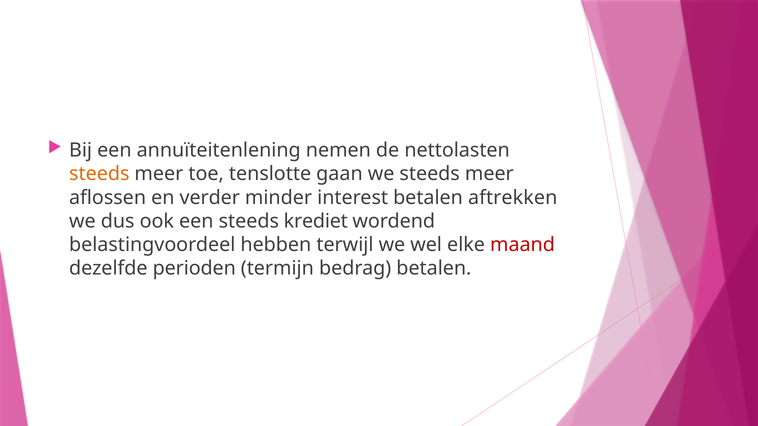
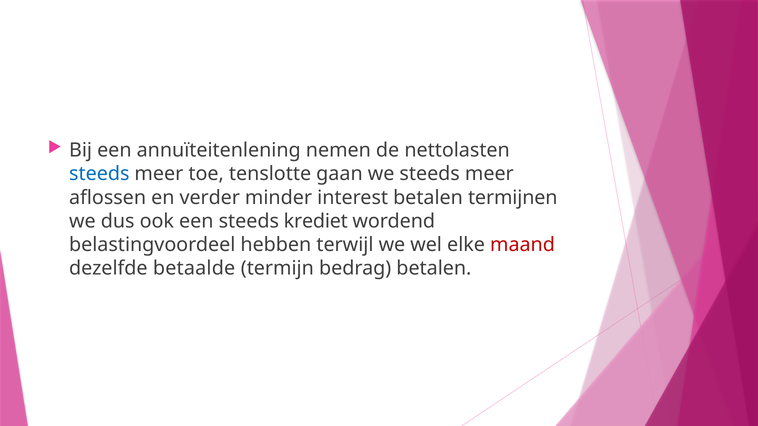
steeds at (99, 174) colour: orange -> blue
aftrekken: aftrekken -> termijnen
perioden: perioden -> betaalde
